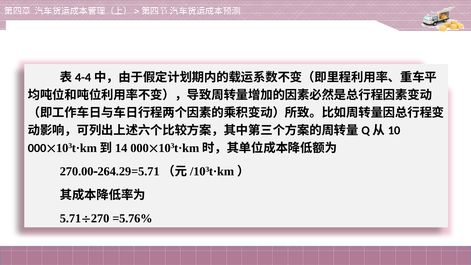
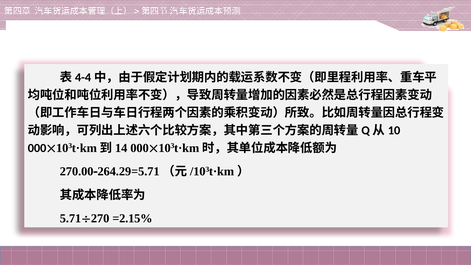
=5.76%: =5.76% -> =2.15%
